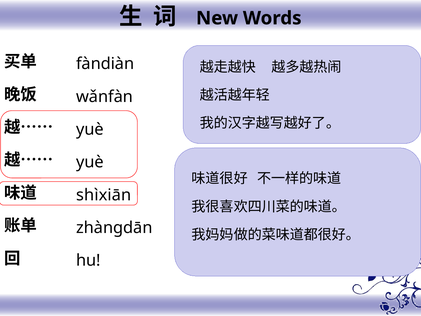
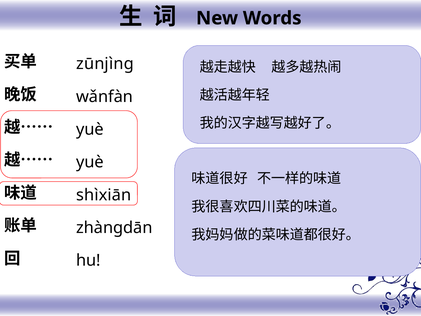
fàndiàn: fàndiàn -> zūnjìng
